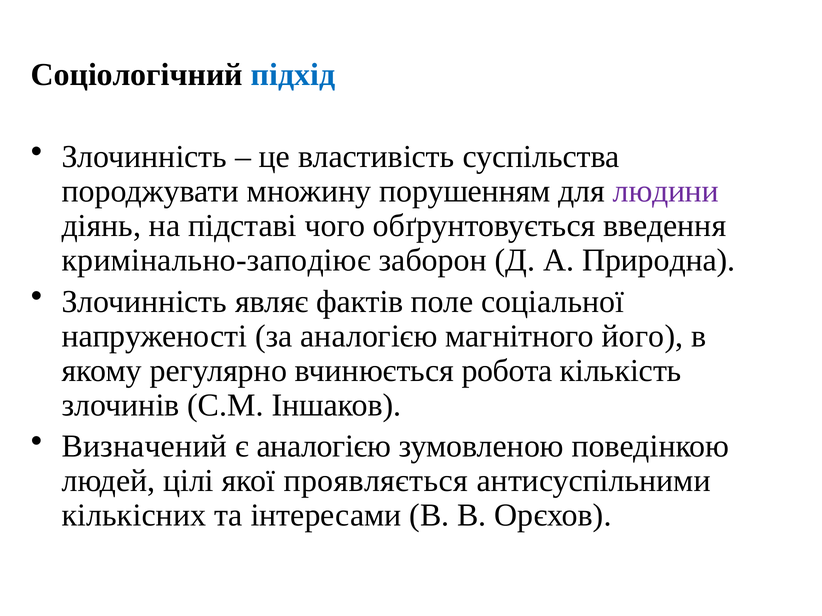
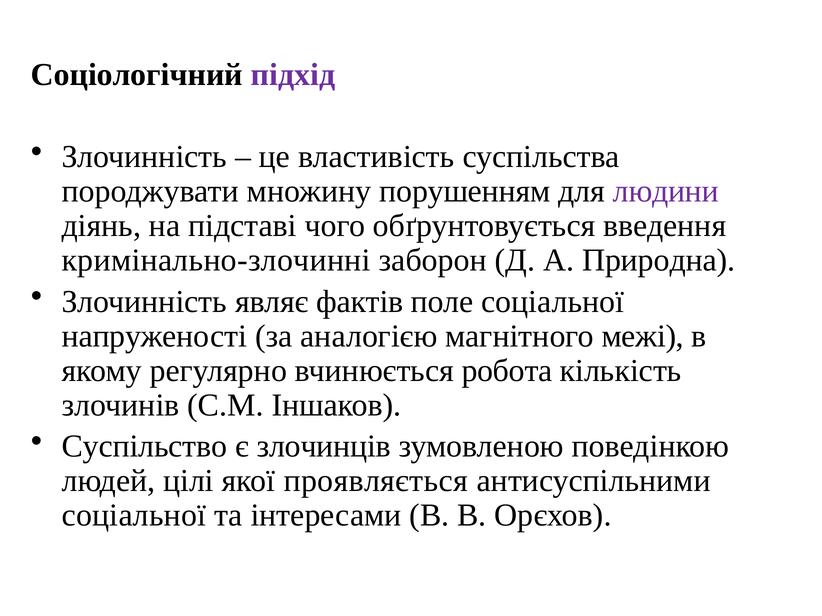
підхід colour: blue -> purple
кримінально-заподіює: кримінально-заподіює -> кримінально-злочинні
його: його -> межі
Визначений: Визначений -> Суспільство
є аналогією: аналогією -> злочинців
кількісних at (134, 515): кількісних -> соціальної
